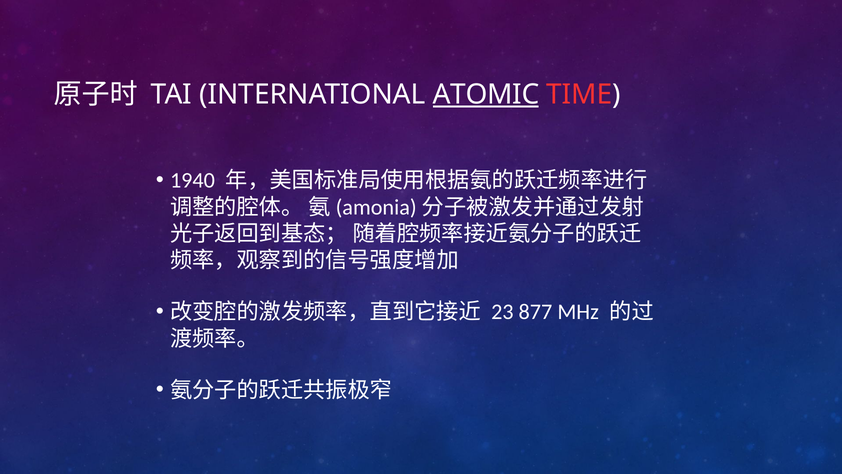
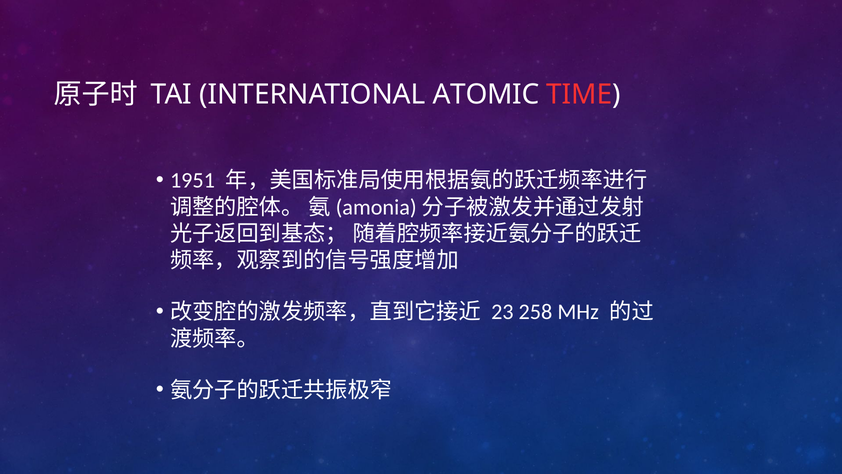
ATOMIC underline: present -> none
1940: 1940 -> 1951
877: 877 -> 258
